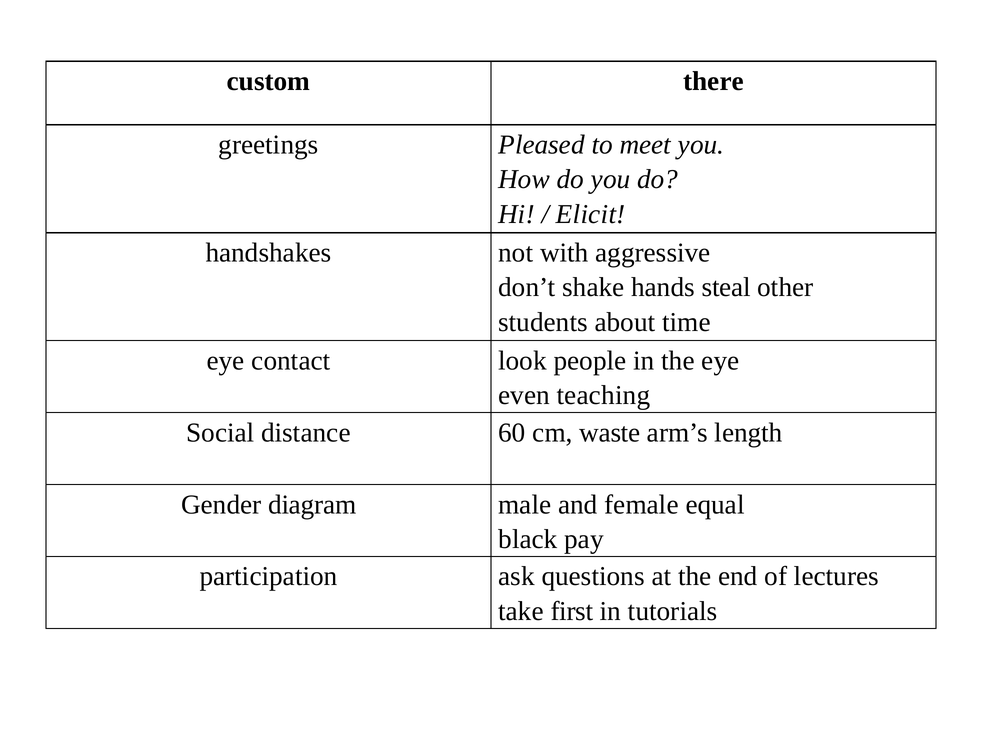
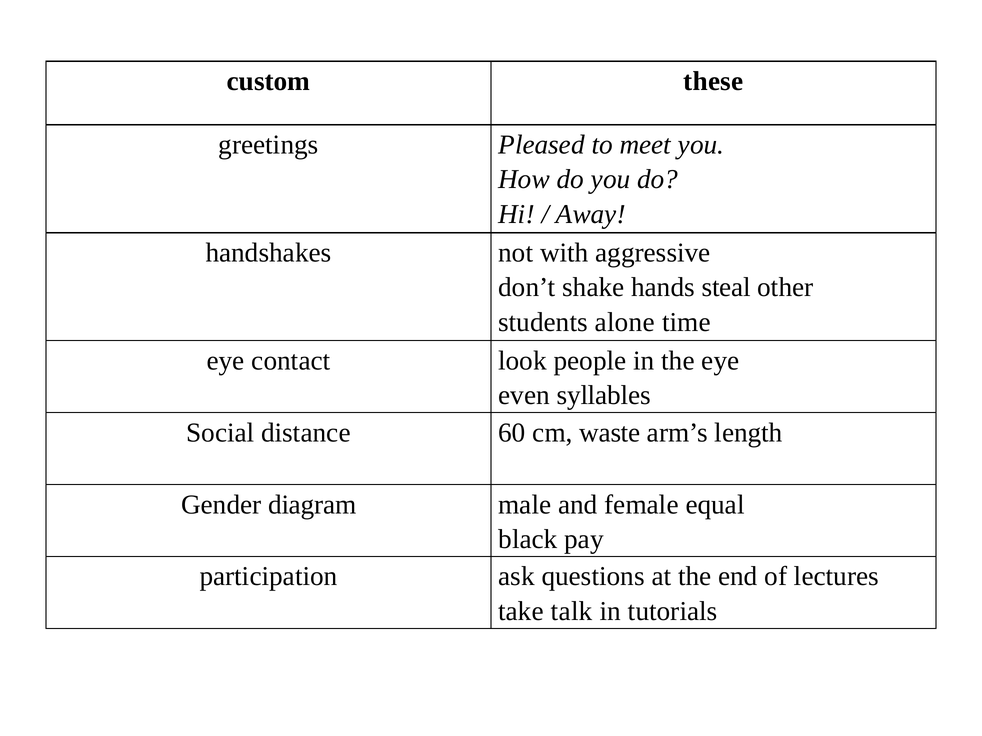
there: there -> these
Elicit: Elicit -> Away
about: about -> alone
teaching: teaching -> syllables
first: first -> talk
